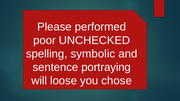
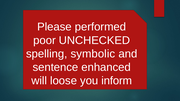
portraying: portraying -> enhanced
chose: chose -> inform
